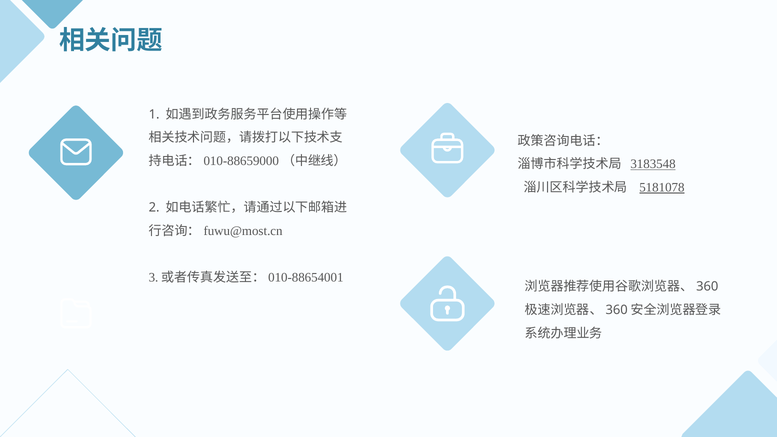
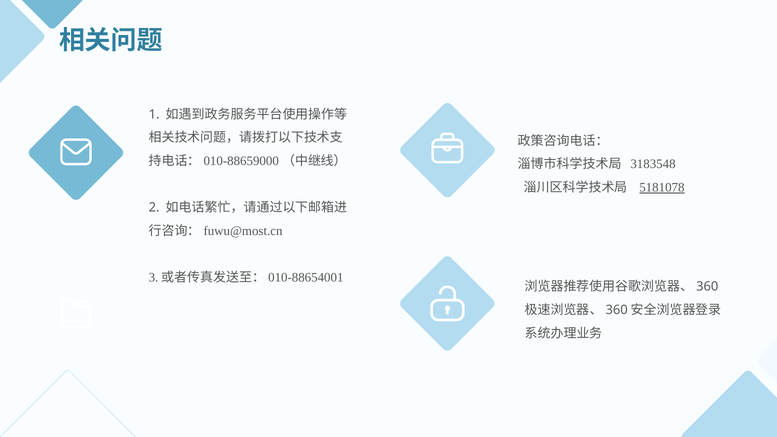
3183548 underline: present -> none
